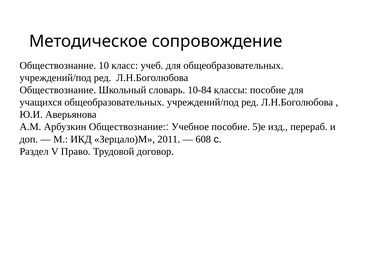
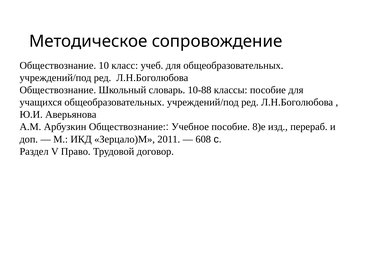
10-84: 10-84 -> 10-88
5)е: 5)е -> 8)е
